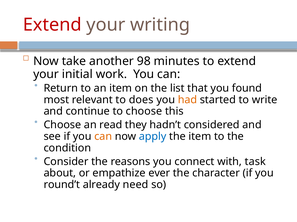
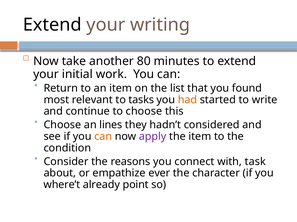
Extend at (52, 25) colour: red -> black
98: 98 -> 80
does: does -> tasks
read: read -> lines
apply colour: blue -> purple
round’t: round’t -> where’t
need: need -> point
